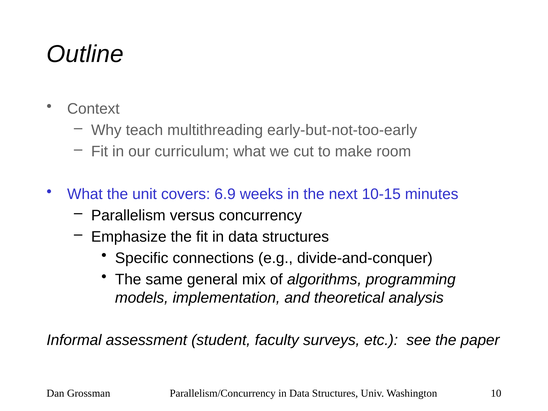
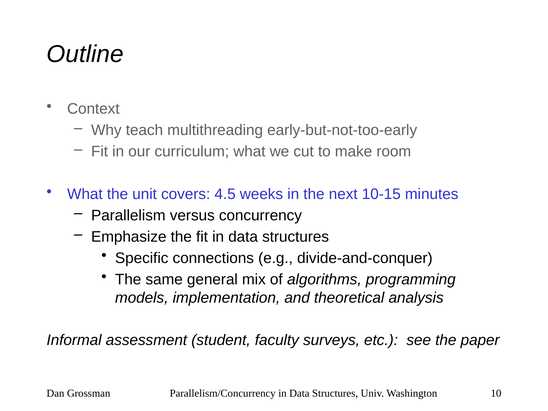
6.9: 6.9 -> 4.5
